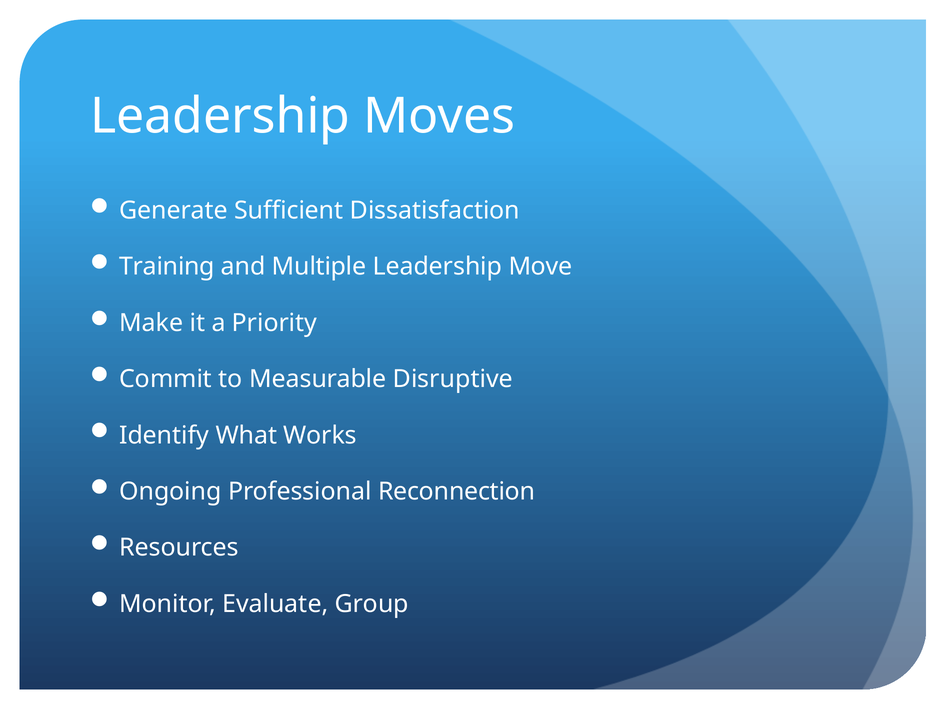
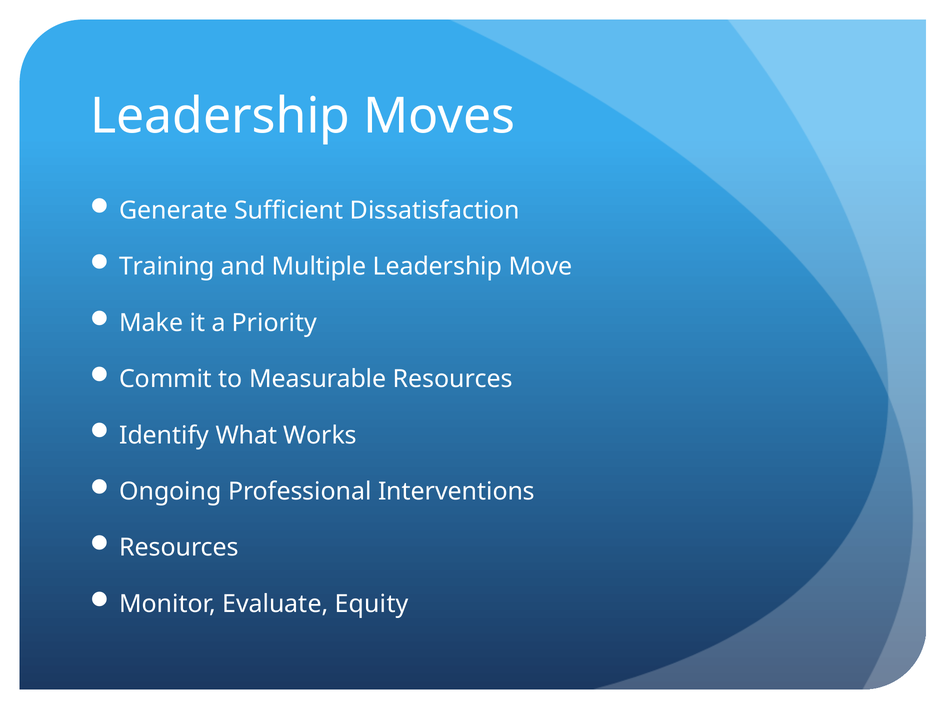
Measurable Disruptive: Disruptive -> Resources
Reconnection: Reconnection -> Interventions
Group: Group -> Equity
